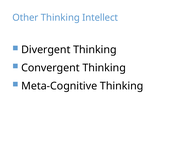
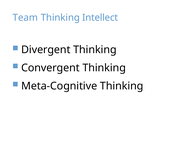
Other: Other -> Team
